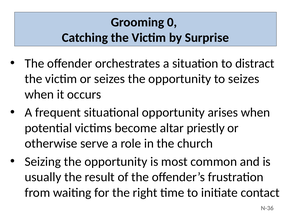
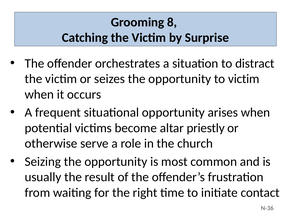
0: 0 -> 8
to seizes: seizes -> victim
